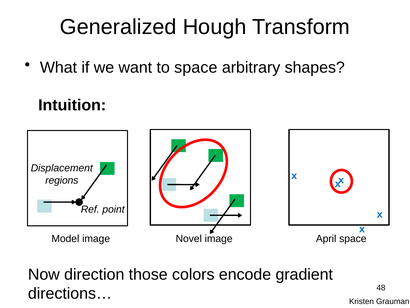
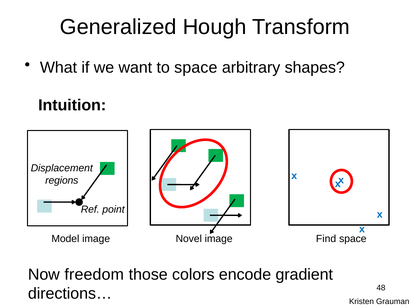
April: April -> Find
direction: direction -> freedom
